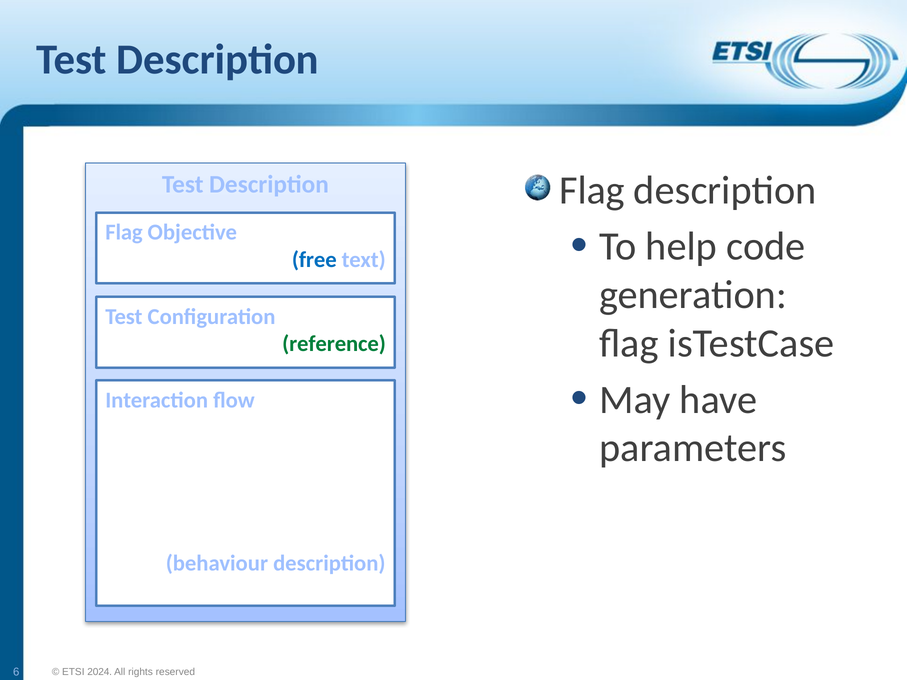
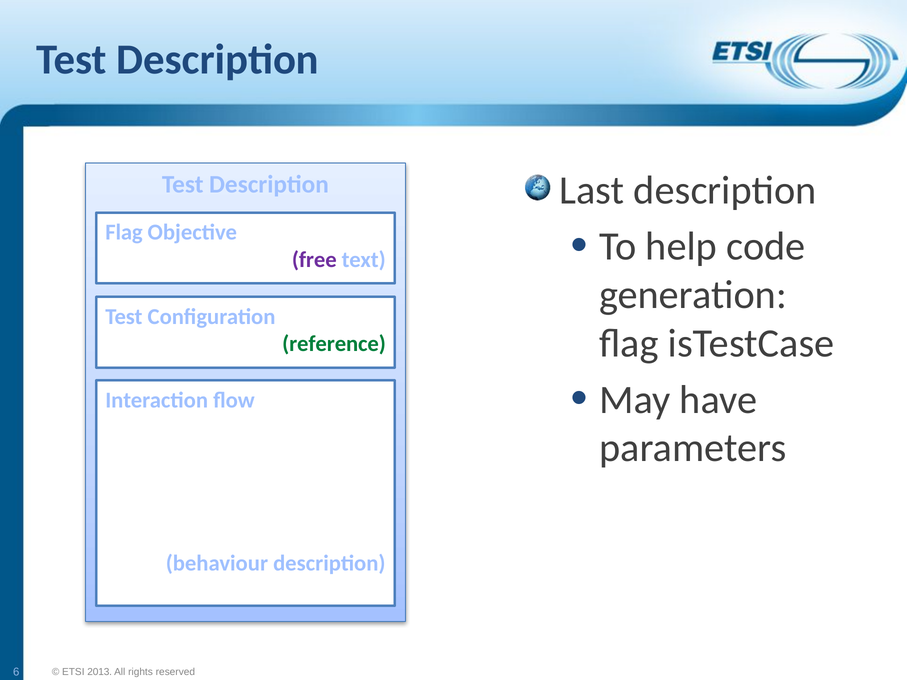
Flag at (592, 190): Flag -> Last
free colour: blue -> purple
2024: 2024 -> 2013
